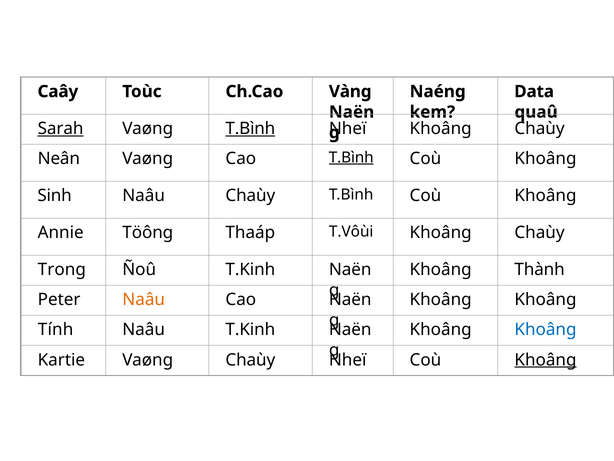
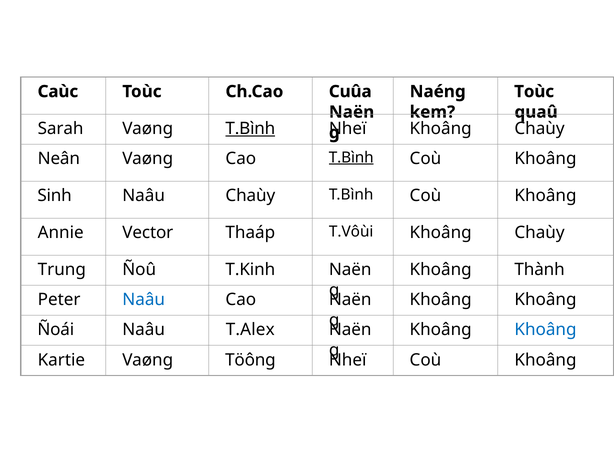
Caây: Caây -> Caùc
Vàng: Vàng -> Cuûa
Data at (534, 91): Data -> Toùc
Sarah underline: present -> none
Töông: Töông -> Vector
Trong: Trong -> Trung
Naâu at (144, 299) colour: orange -> blue
Tính: Tính -> Ñoái
Naâu T.Kinh: T.Kinh -> T.Alex
Vaøng Chaùy: Chaùy -> Töông
Khoâng at (545, 359) underline: present -> none
